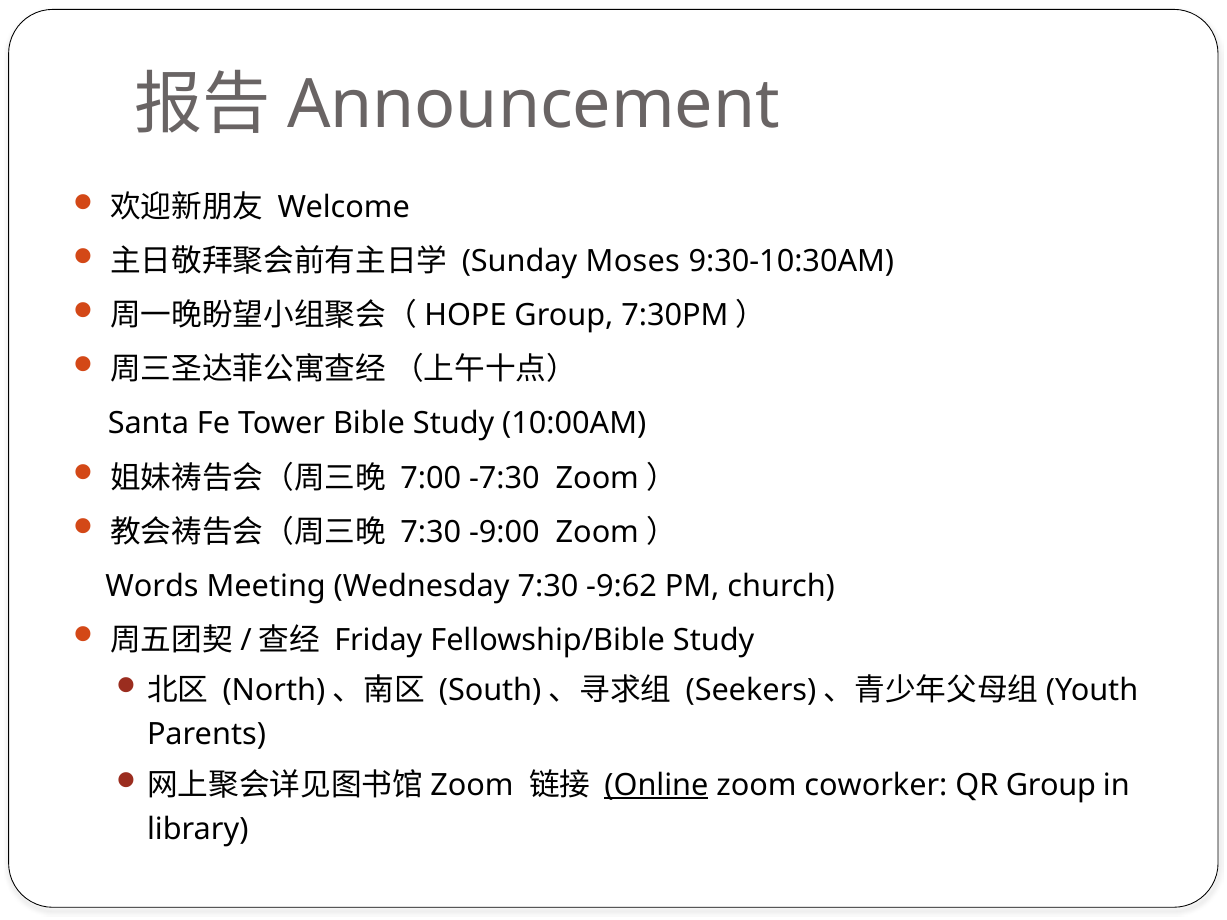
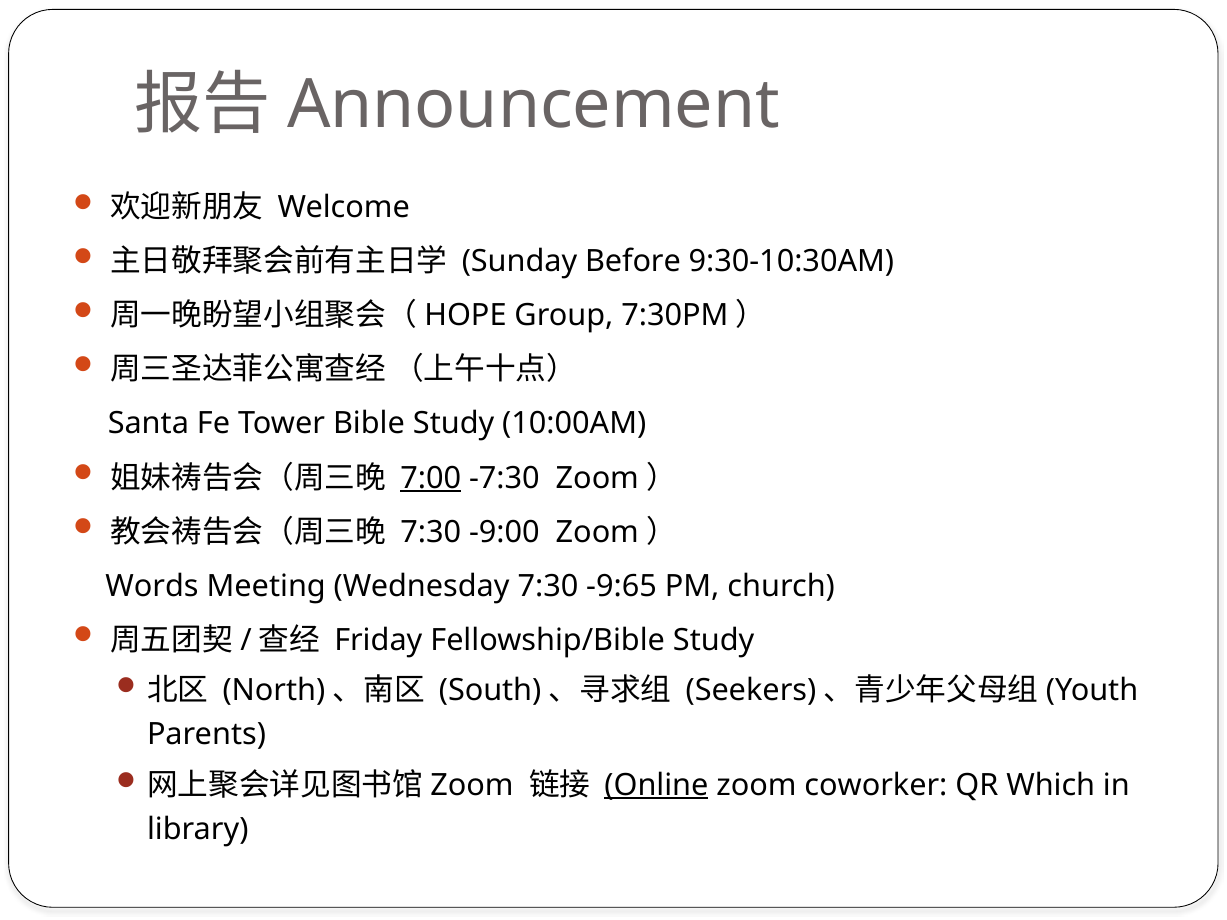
Moses: Moses -> Before
7:00 underline: none -> present
-9:62: -9:62 -> -9:65
QR Group: Group -> Which
